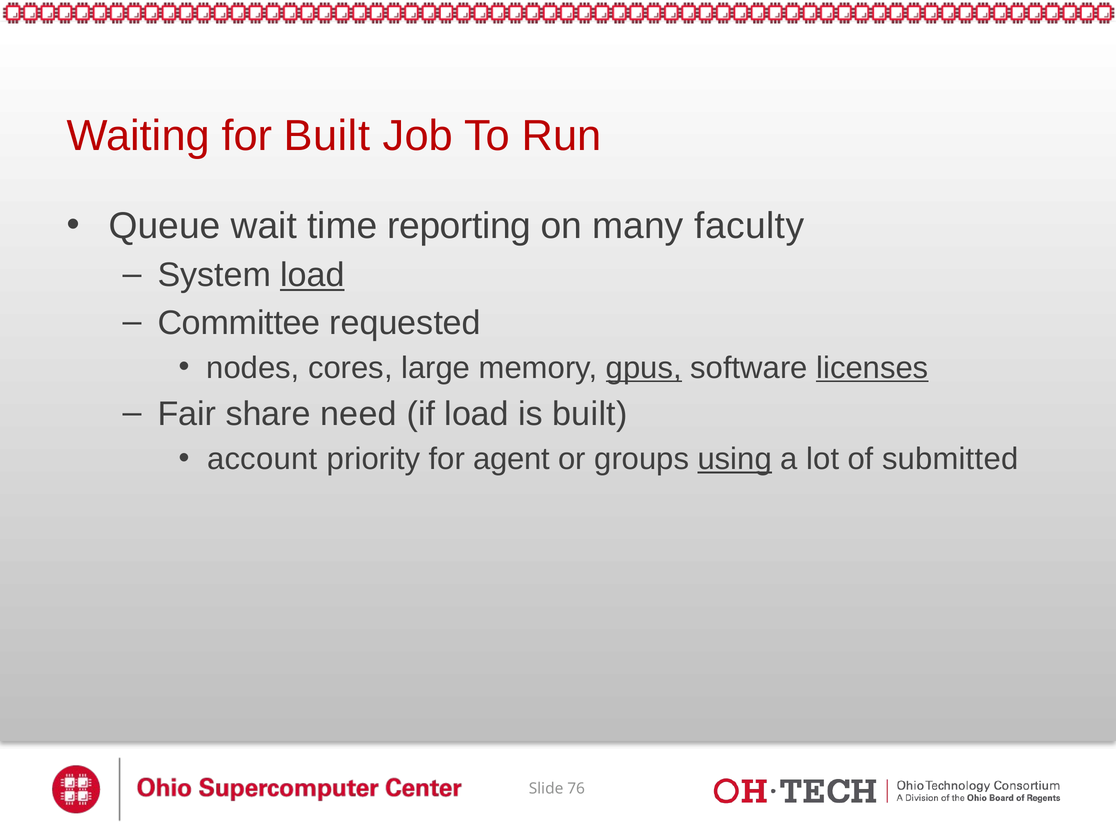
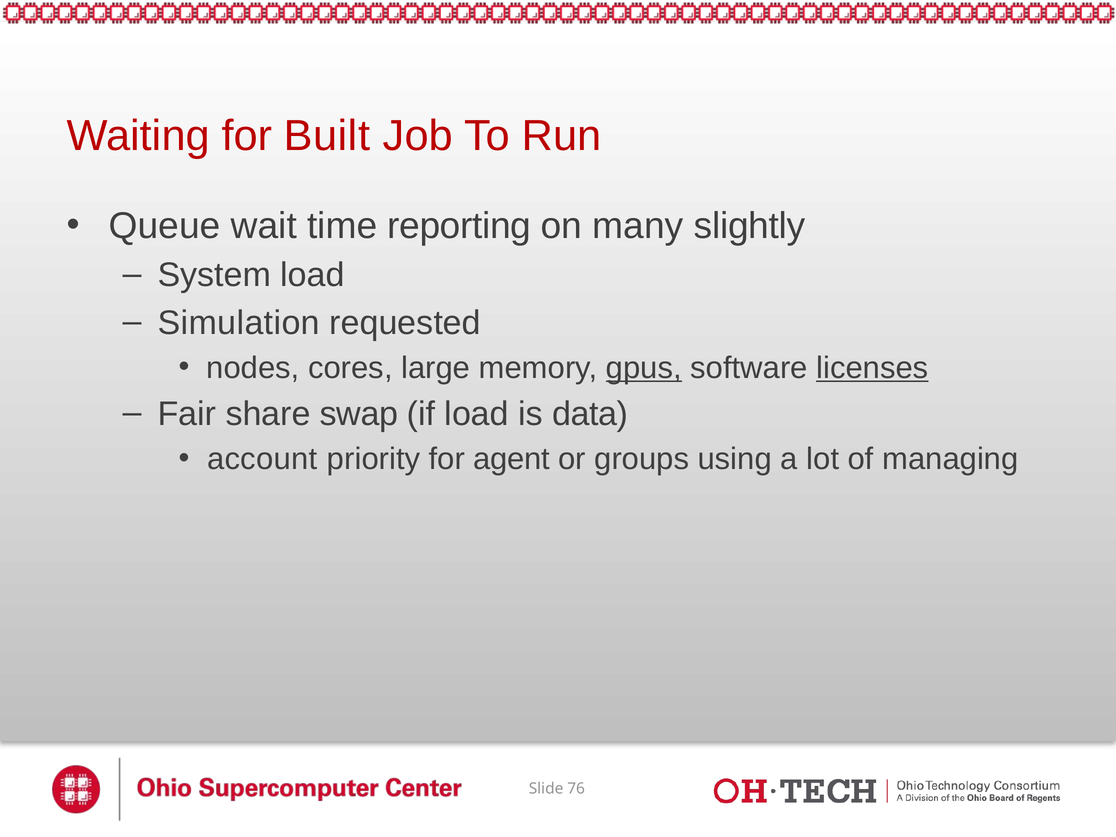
faculty: faculty -> slightly
load at (312, 275) underline: present -> none
Committee: Committee -> Simulation
need: need -> swap
is built: built -> data
using underline: present -> none
submitted: submitted -> managing
